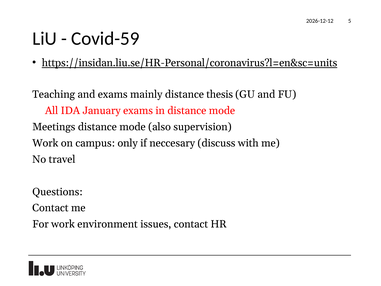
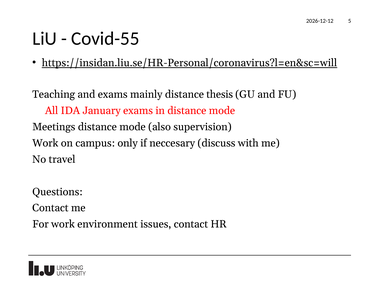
Covid-59: Covid-59 -> Covid-55
https://insidan.liu.se/HR-Personal/coronavirus?l=en&sc=units: https://insidan.liu.se/HR-Personal/coronavirus?l=en&sc=units -> https://insidan.liu.se/HR-Personal/coronavirus?l=en&sc=will
